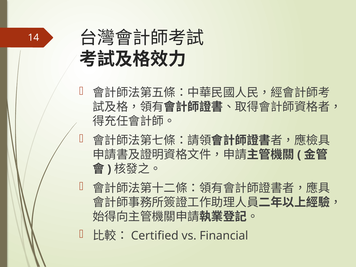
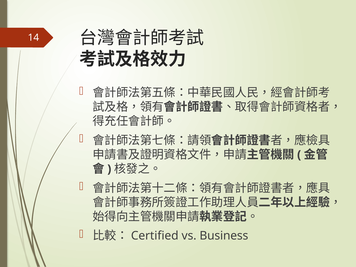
Financial: Financial -> Business
